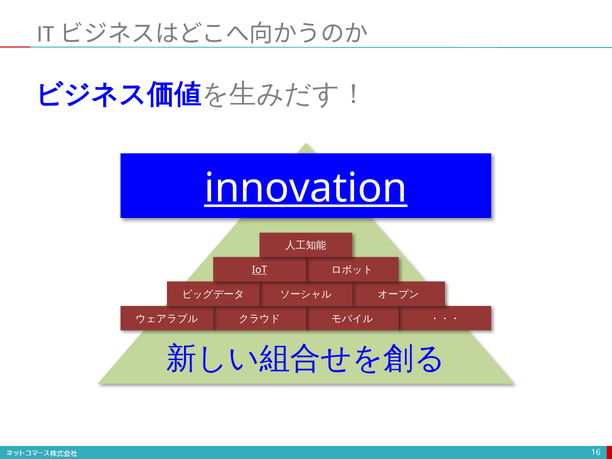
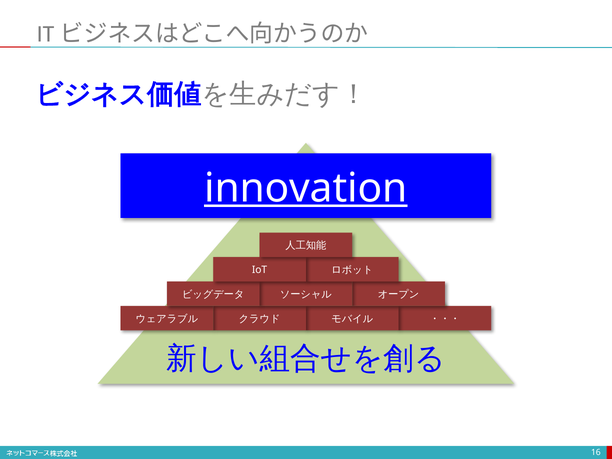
IoT underline: present -> none
